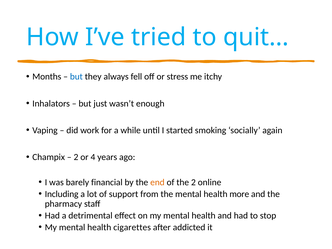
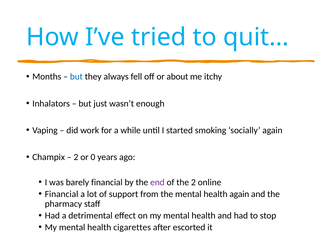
stress: stress -> about
4: 4 -> 0
end colour: orange -> purple
Including at (62, 194): Including -> Financial
health more: more -> again
addicted: addicted -> escorted
